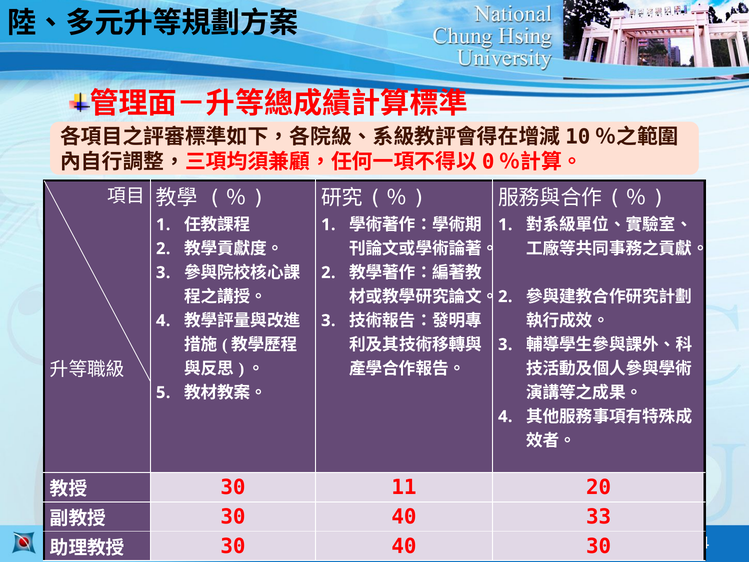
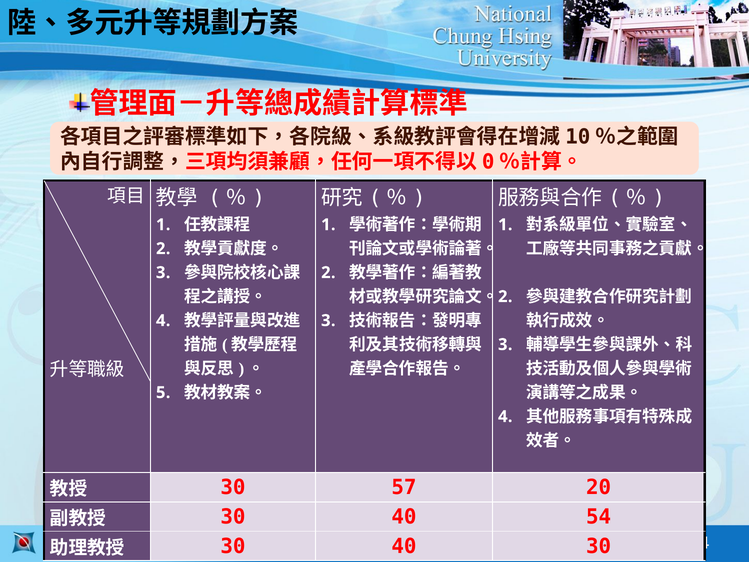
11: 11 -> 57
33: 33 -> 54
